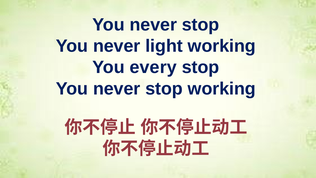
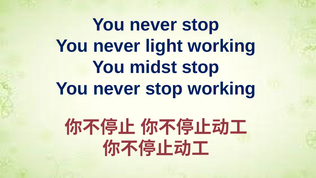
every: every -> midst
